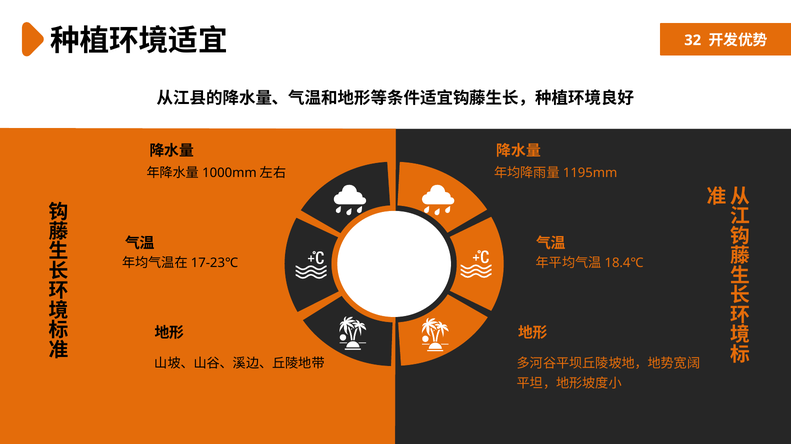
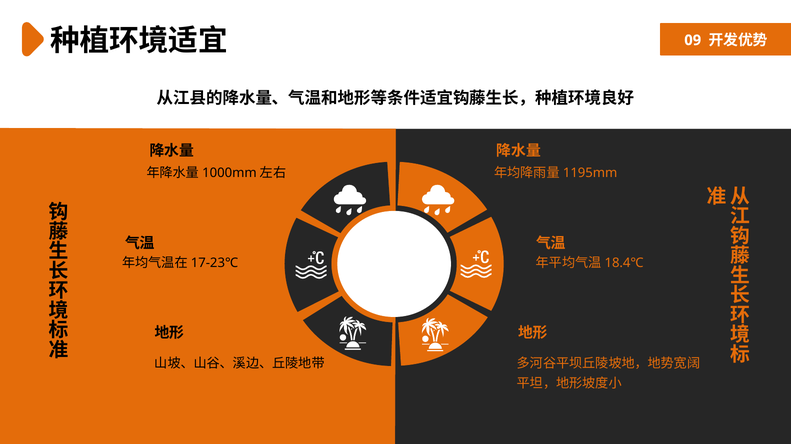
32: 32 -> 09
